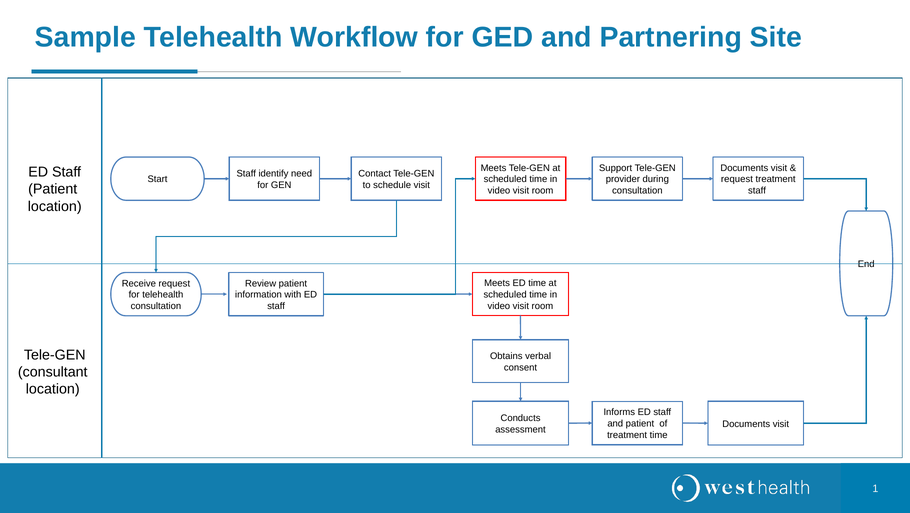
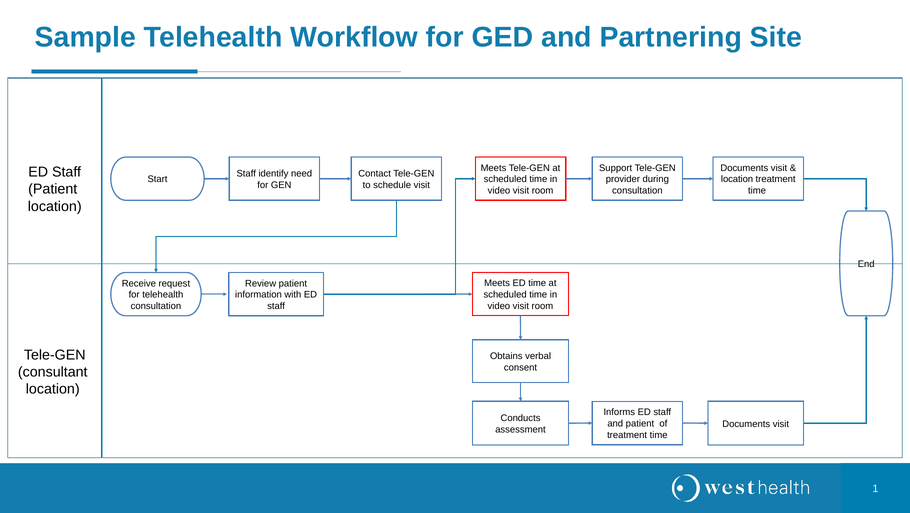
request at (737, 179): request -> location
staff at (757, 191): staff -> time
